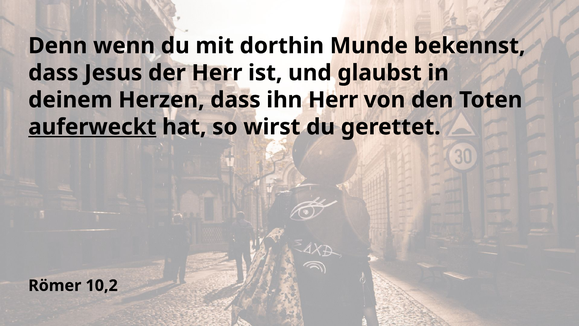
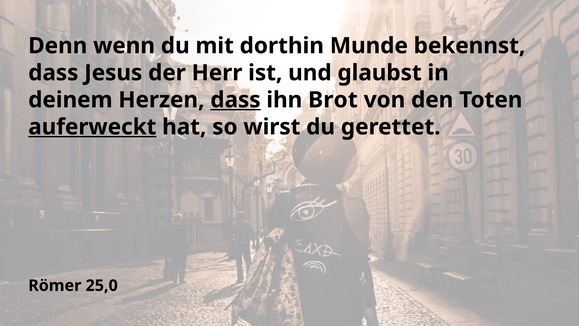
dass at (235, 100) underline: none -> present
ihn Herr: Herr -> Brot
10,2: 10,2 -> 25,0
